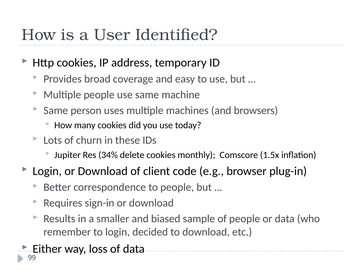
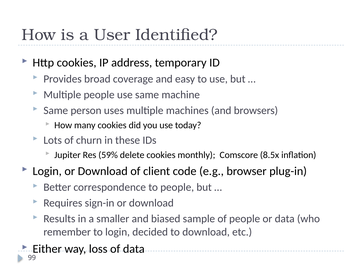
34%: 34% -> 59%
1.5x: 1.5x -> 8.5x
